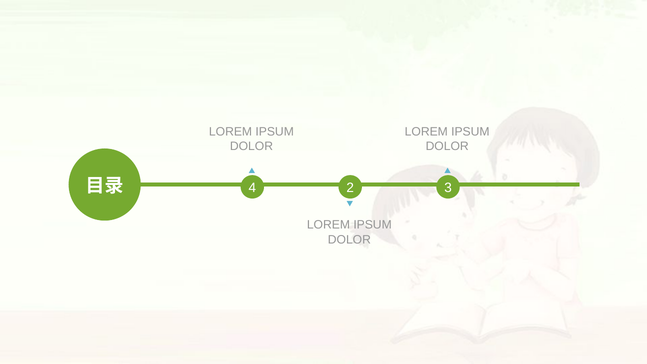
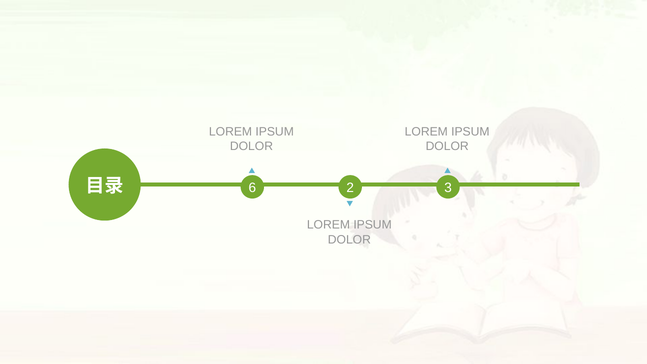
4: 4 -> 6
